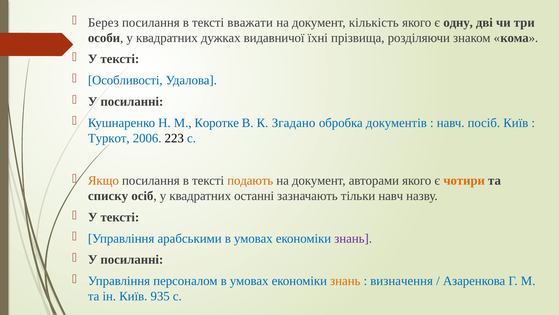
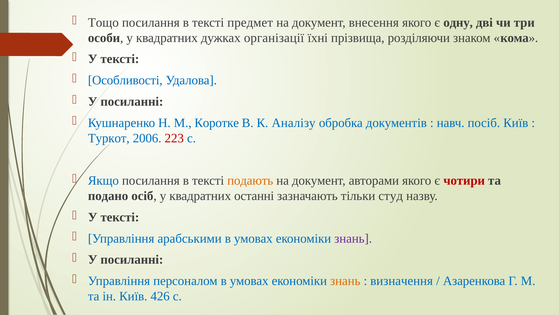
Берез: Берез -> Тощо
вважати: вважати -> предмет
кількість: кількість -> внесення
видавничої: видавничої -> організації
Згадано: Згадано -> Аналізу
223 colour: black -> red
Якщо colour: orange -> blue
чотири colour: orange -> red
списку: списку -> подано
тільки навч: навч -> студ
935: 935 -> 426
